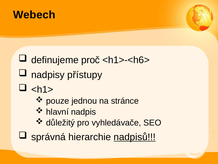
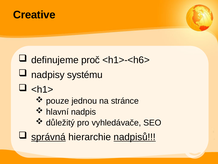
Webech: Webech -> Creative
přístupy: přístupy -> systému
správná underline: none -> present
